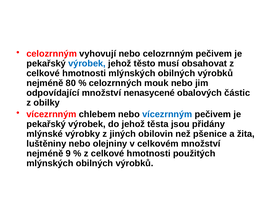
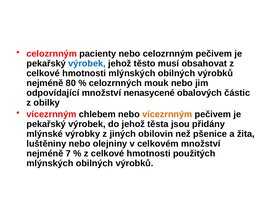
vyhovují: vyhovují -> pacienty
vícezrnným at (167, 114) colour: blue -> orange
9: 9 -> 7
